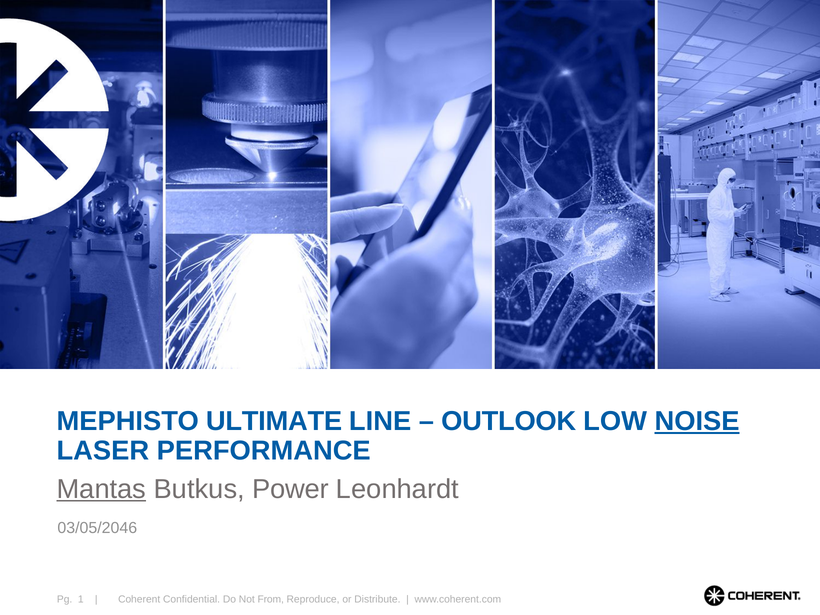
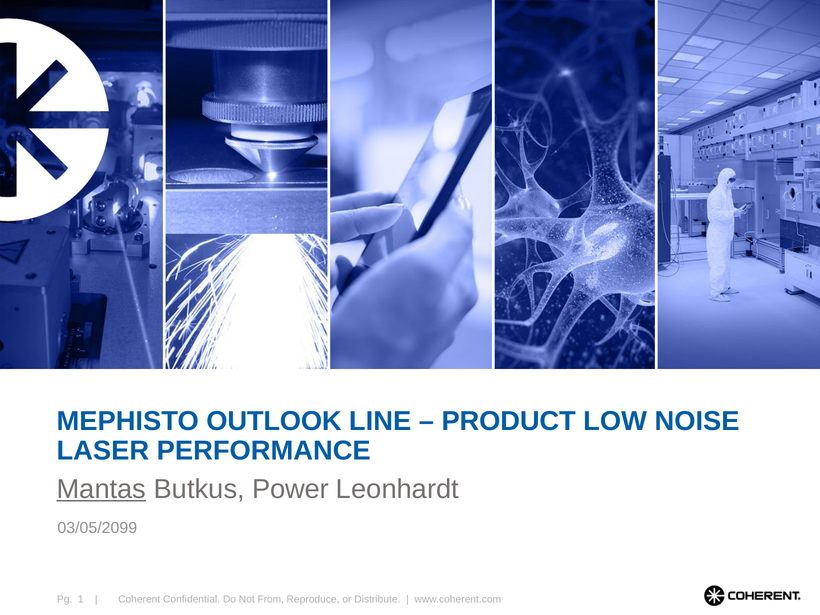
ULTIMATE: ULTIMATE -> OUTLOOK
OUTLOOK: OUTLOOK -> PRODUCT
NOISE underline: present -> none
03/05/2046: 03/05/2046 -> 03/05/2099
